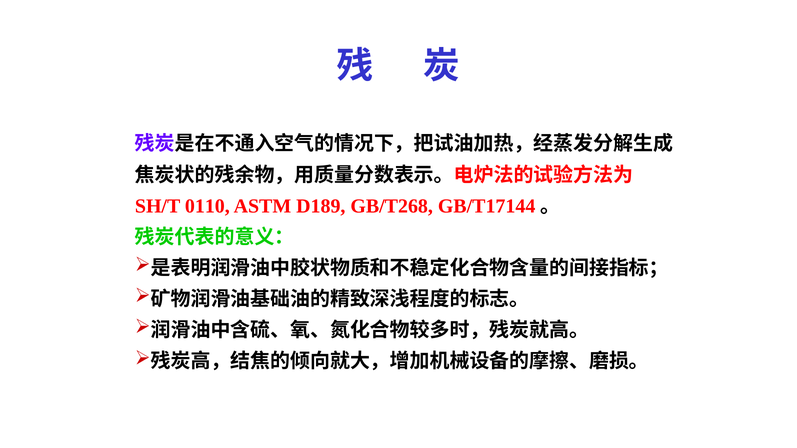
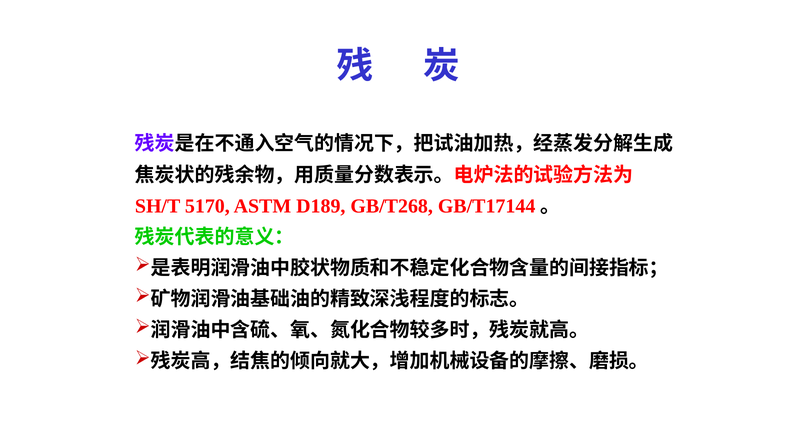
0110: 0110 -> 5170
